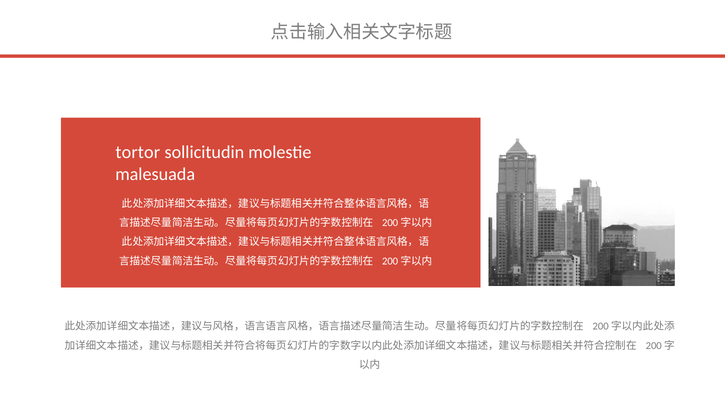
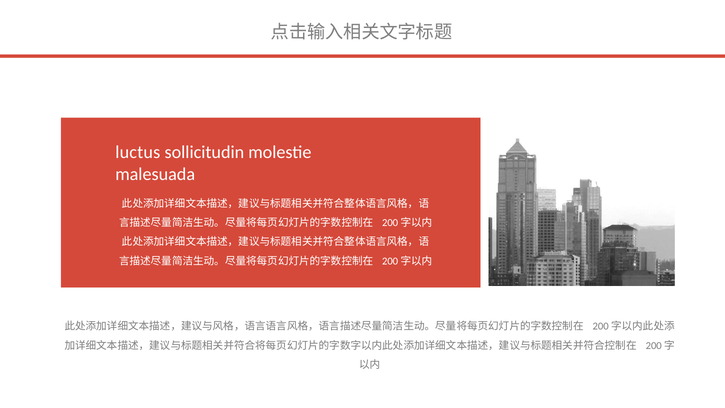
tortor: tortor -> luctus
